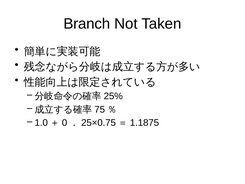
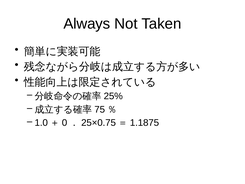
Branch: Branch -> Always
